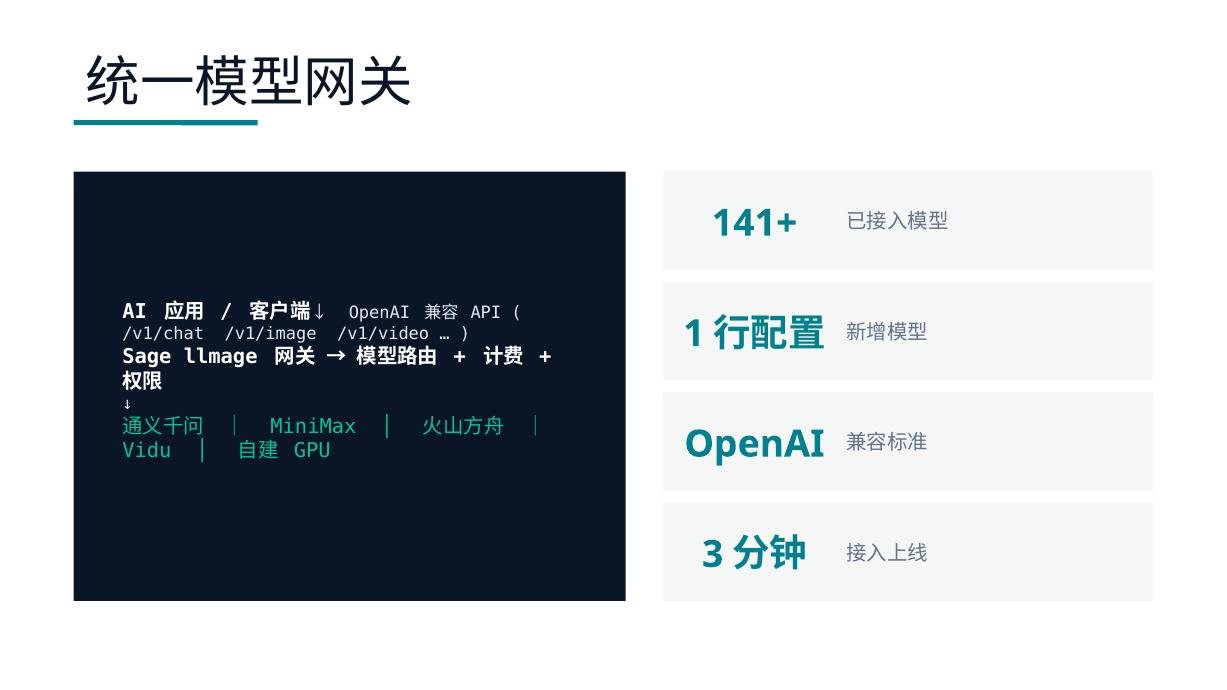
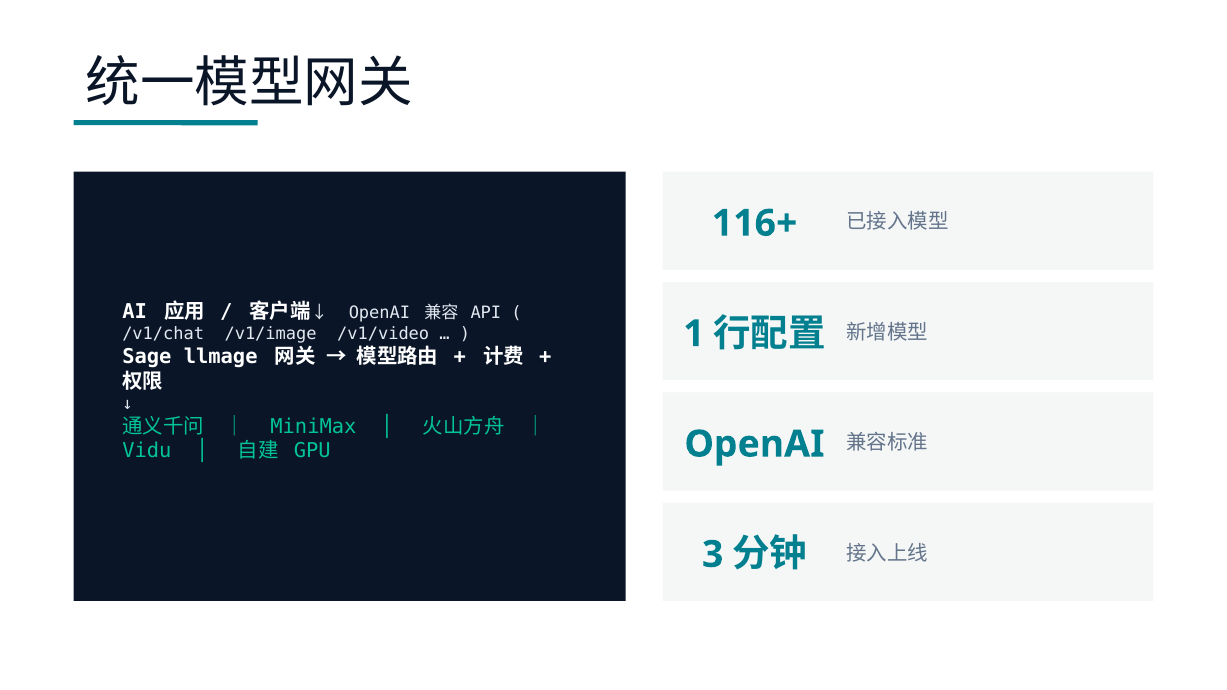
141+: 141+ -> 116+
